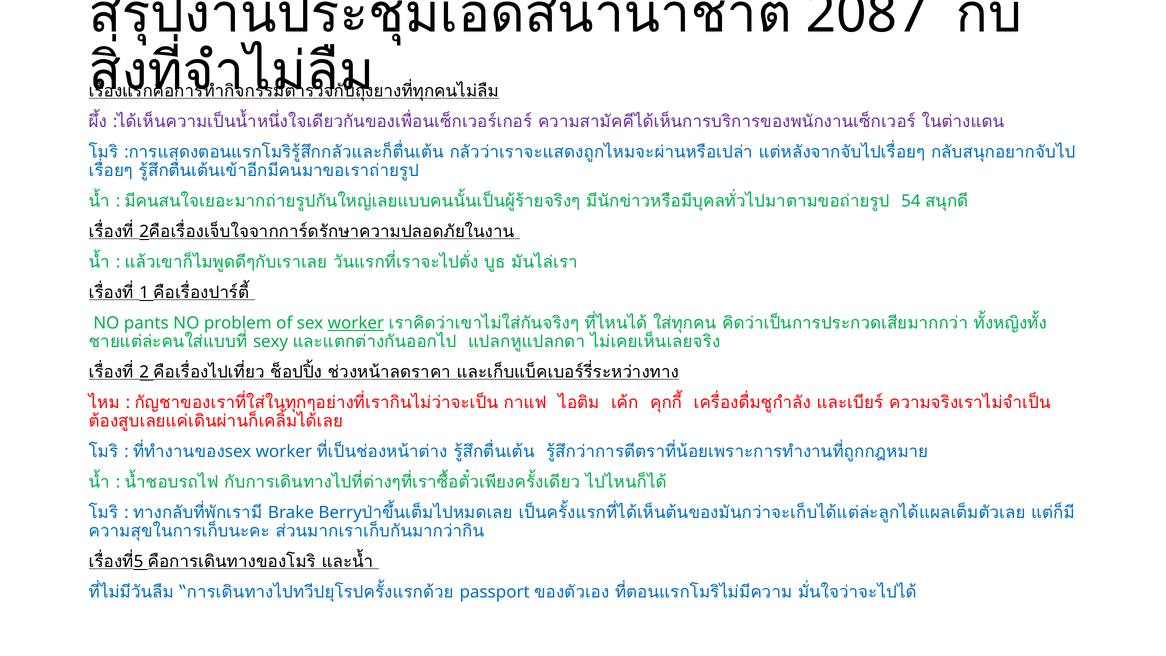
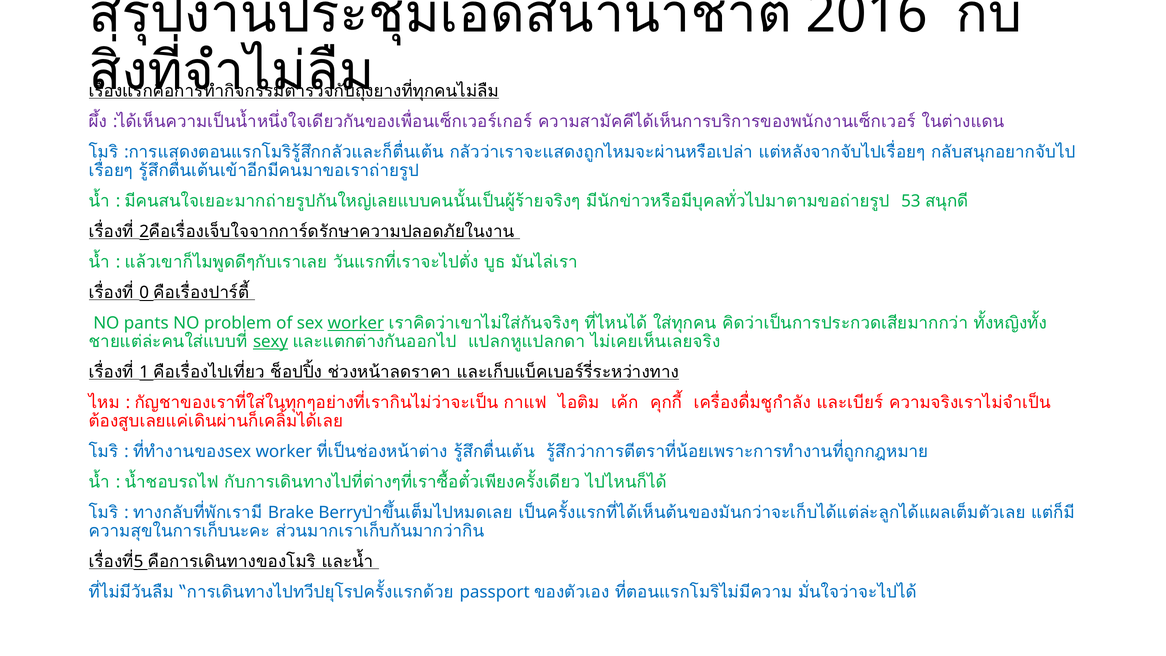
2087: 2087 -> 2016
54: 54 -> 53
1: 1 -> 0
sexy underline: none -> present
2: 2 -> 1
